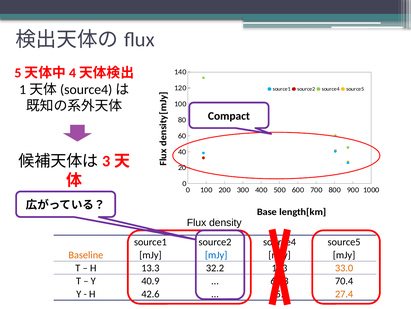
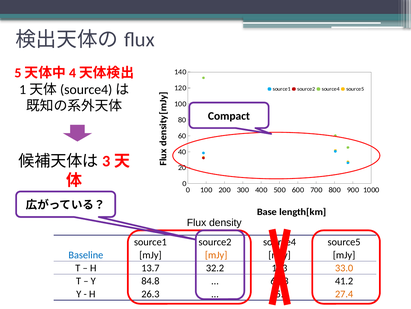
Baseline colour: orange -> blue
mJy at (216, 254) colour: blue -> orange
13.3: 13.3 -> 13.7
40.9: 40.9 -> 84.8
70.4: 70.4 -> 41.2
42.6: 42.6 -> 26.3
